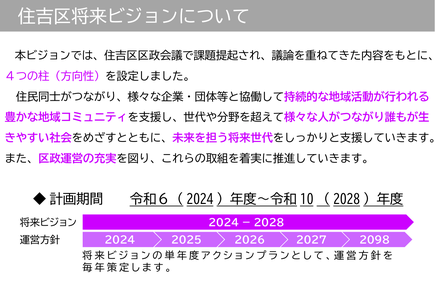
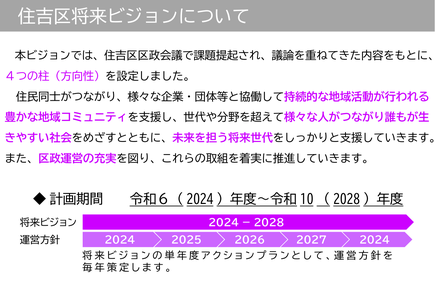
2098 at (375, 240): 2098 -> 2024
